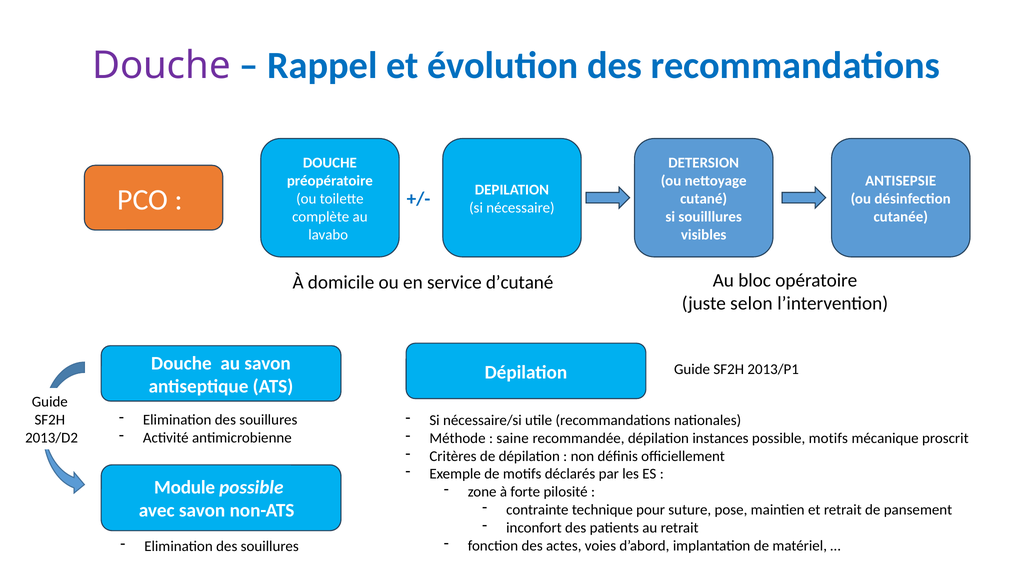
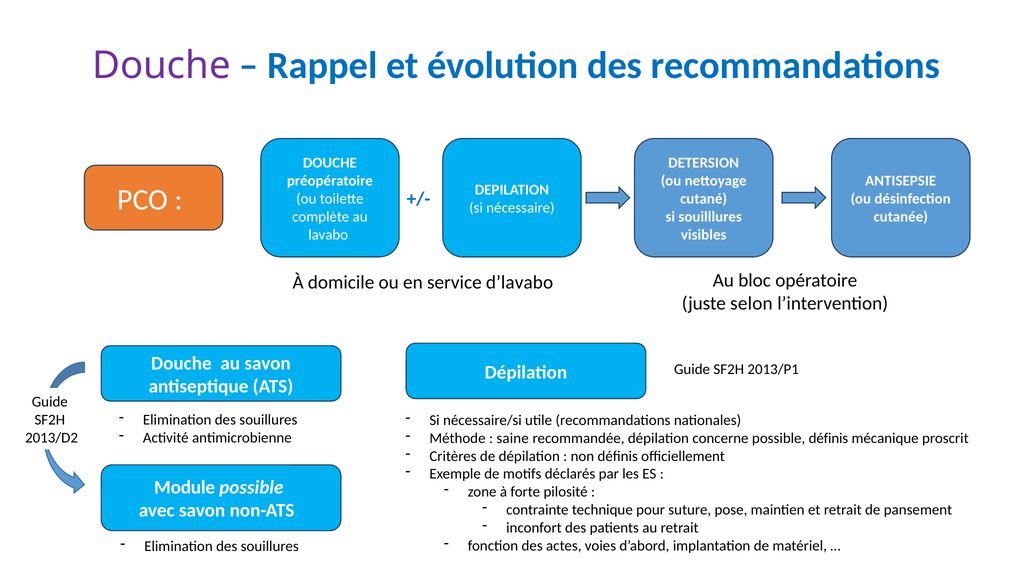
d’cutané: d’cutané -> d’lavabo
instances: instances -> concerne
possible motifs: motifs -> définis
